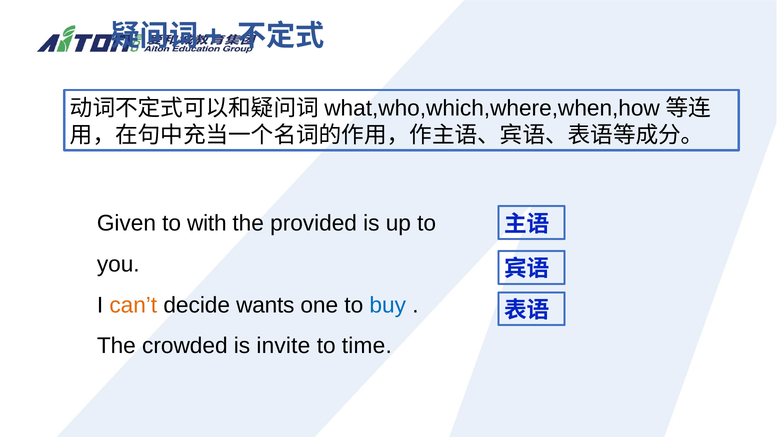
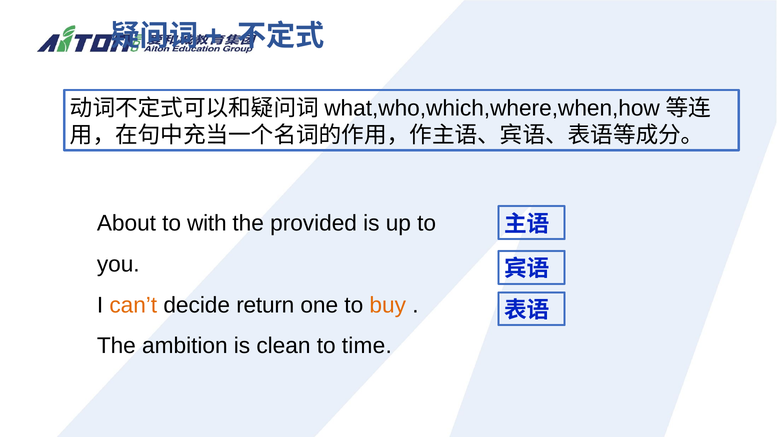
Given: Given -> About
wants: wants -> return
buy colour: blue -> orange
crowded: crowded -> ambition
invite: invite -> clean
